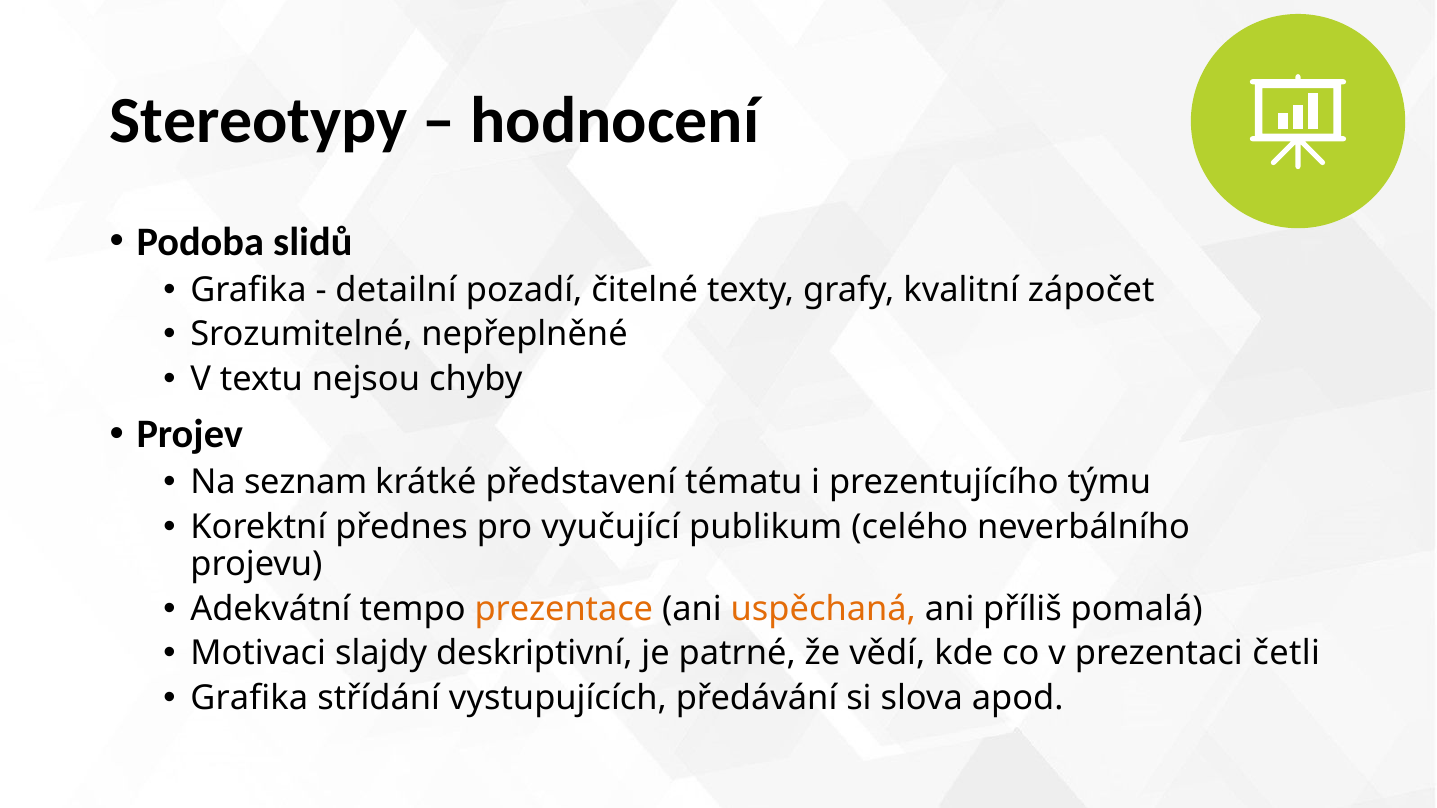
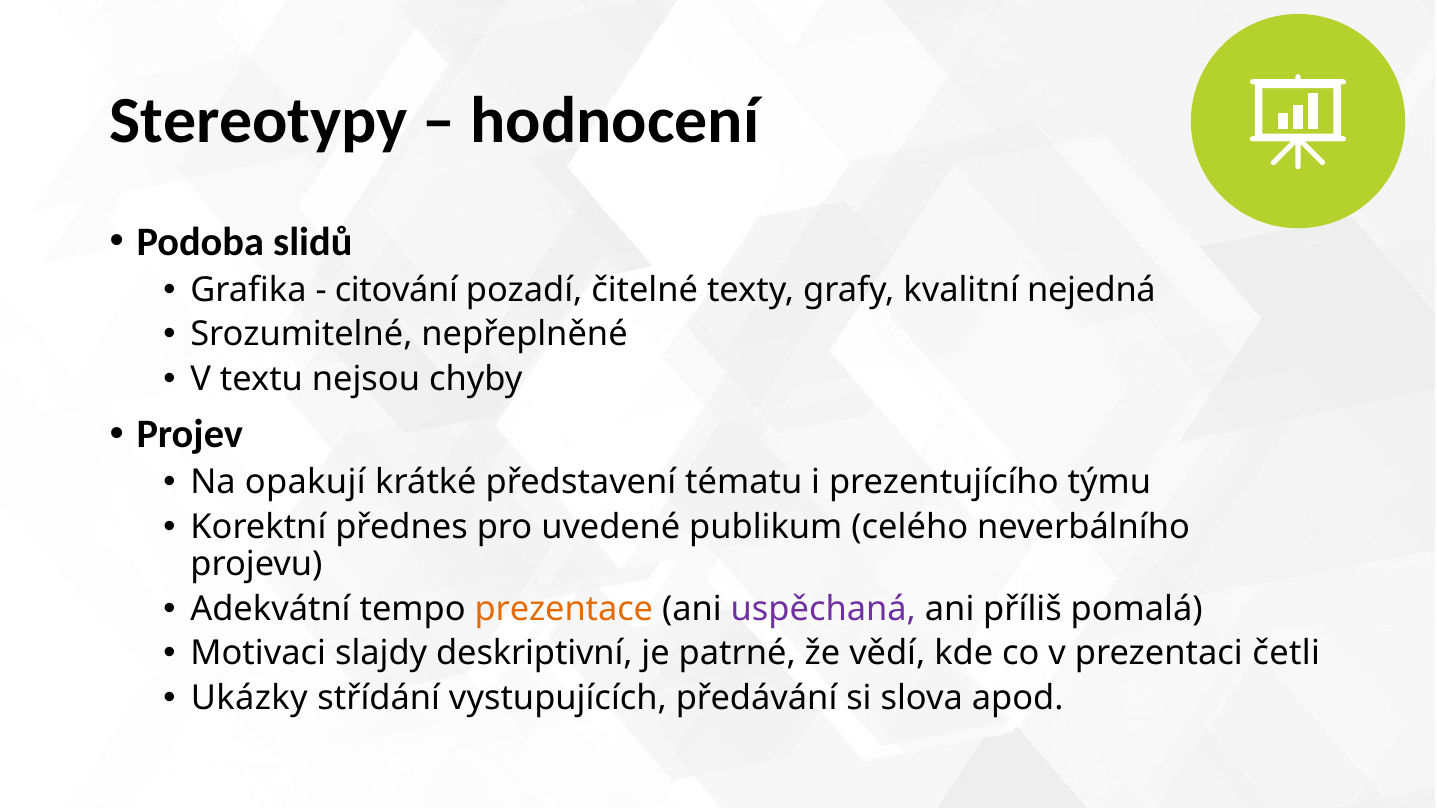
detailní: detailní -> citování
zápočet: zápočet -> nejedná
seznam: seznam -> opakují
vyučující: vyučující -> uvedené
uspěchaná colour: orange -> purple
Grafika at (249, 698): Grafika -> Ukázky
